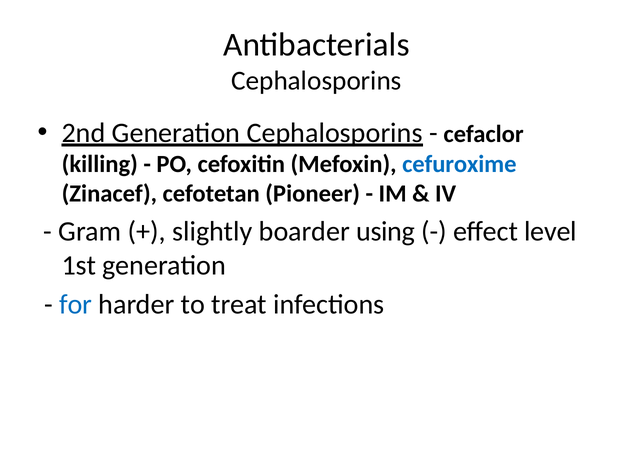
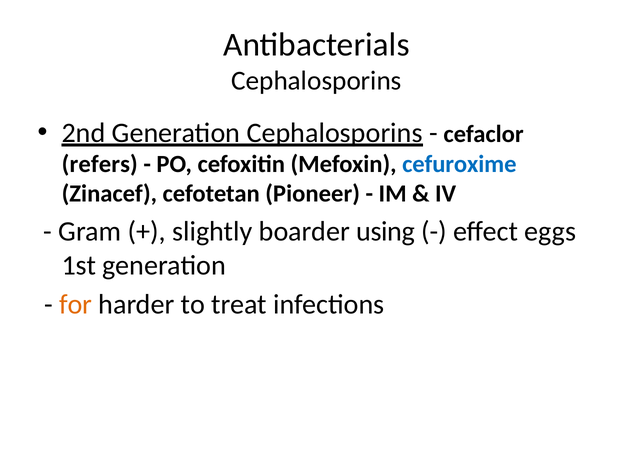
killing: killing -> refers
level: level -> eggs
for colour: blue -> orange
